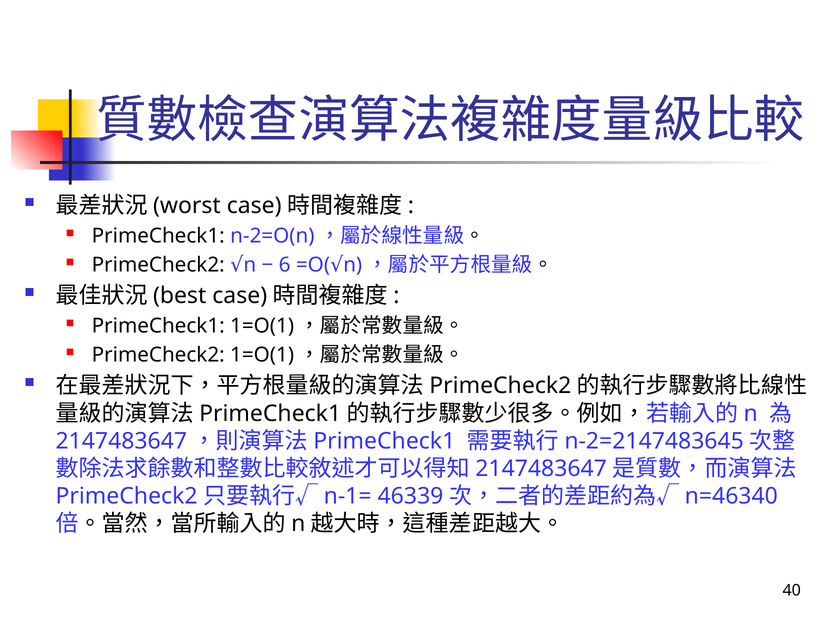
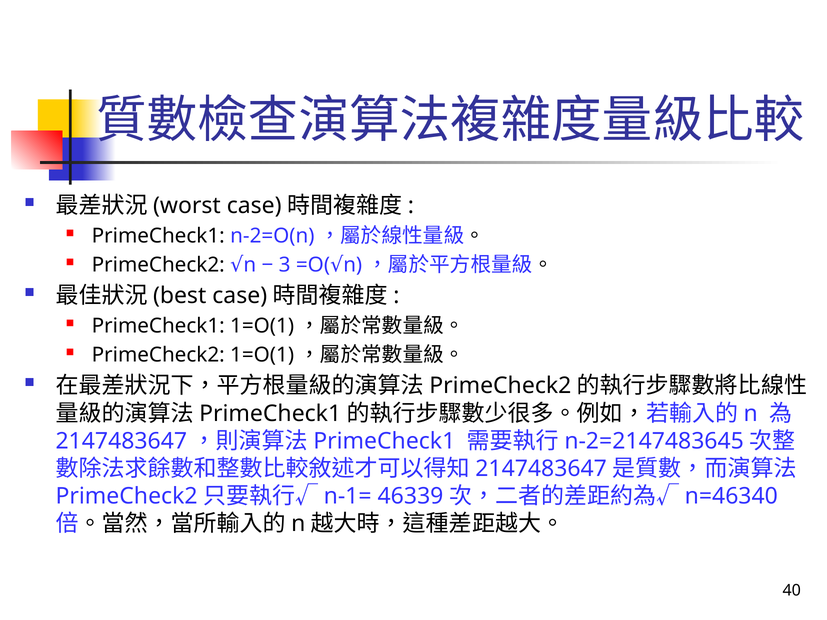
6: 6 -> 3
